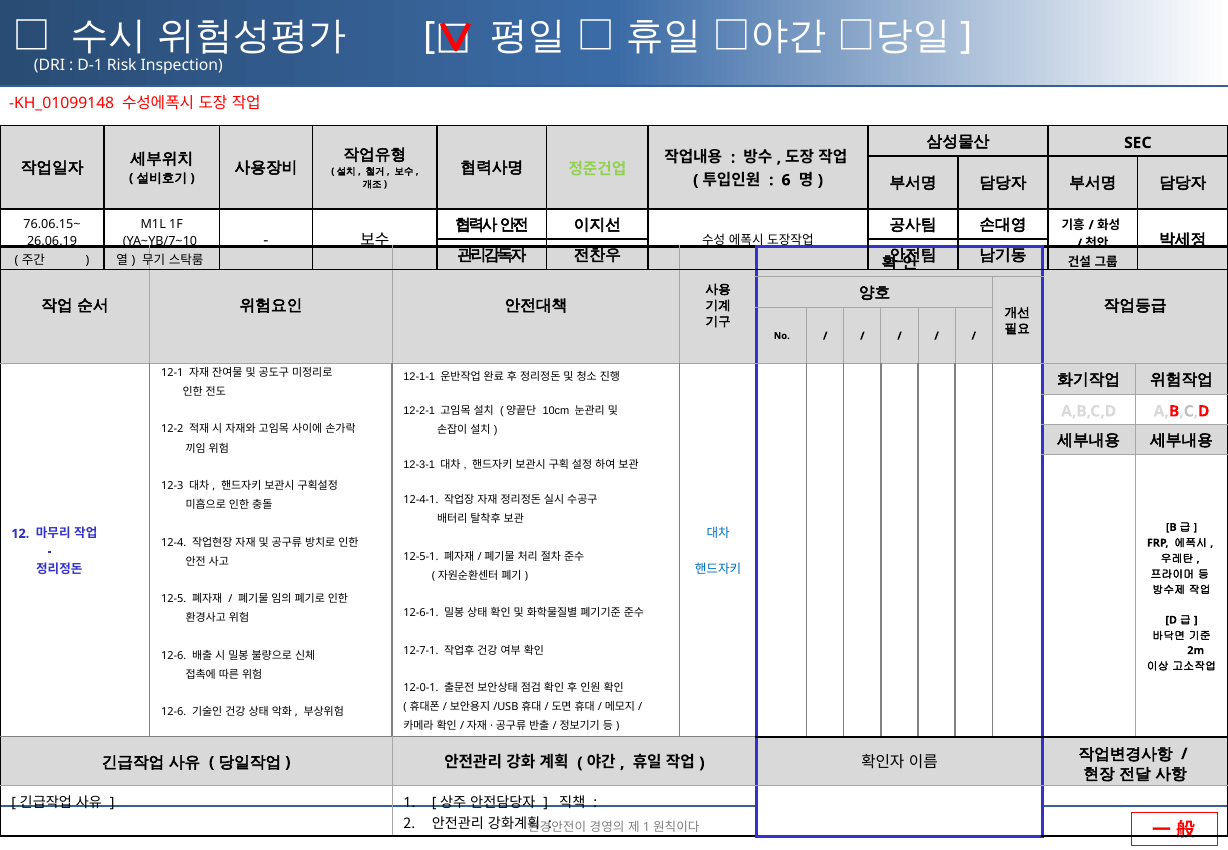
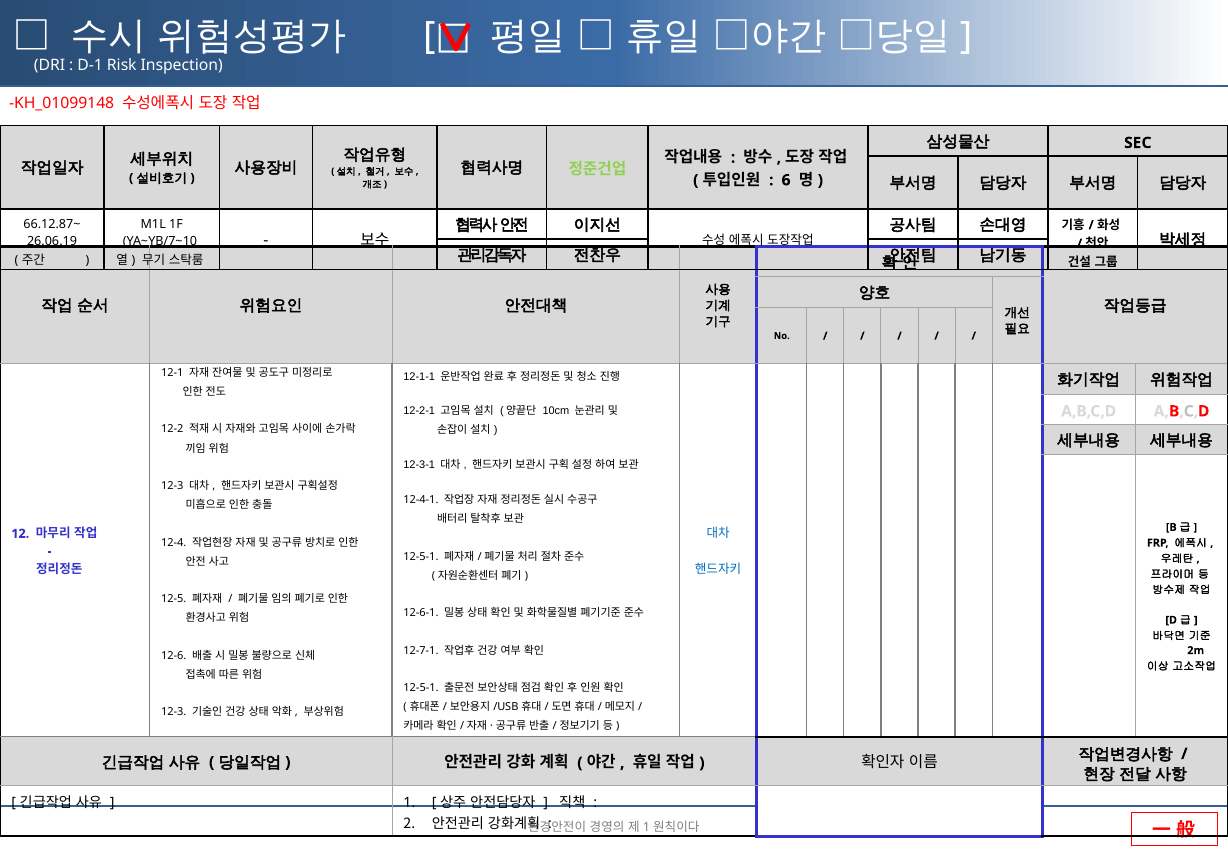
76.06.15~: 76.06.15~ -> 66.12.87~
12-0-1 at (421, 688): 12-0-1 -> 12-5-1
12-6 at (174, 712): 12-6 -> 12-3
